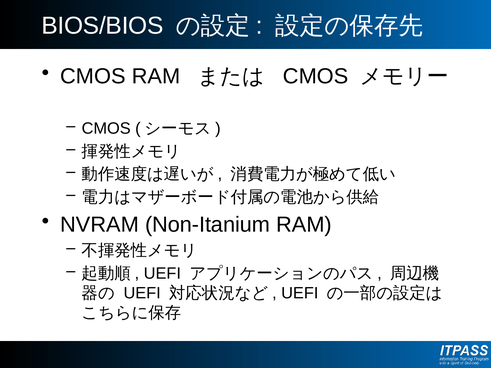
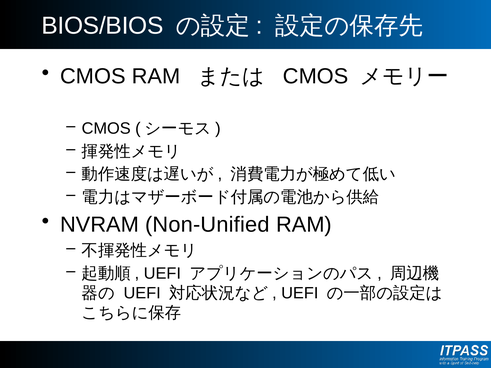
Non-Itanium: Non-Itanium -> Non-Unified
